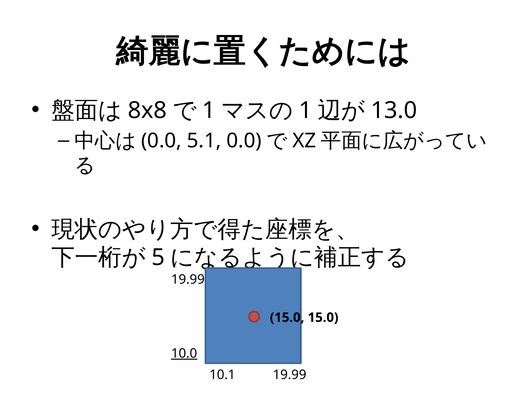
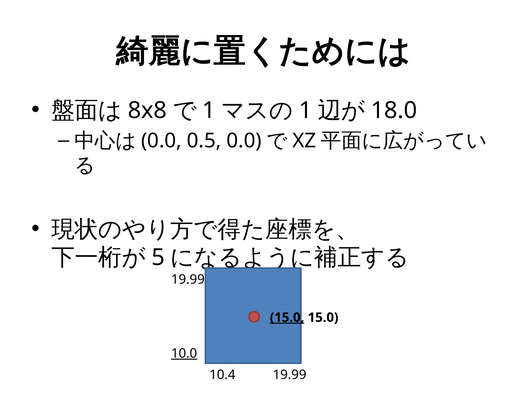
13.0: 13.0 -> 18.0
5.1: 5.1 -> 0.5
15.0 at (287, 318) underline: none -> present
10.1: 10.1 -> 10.4
